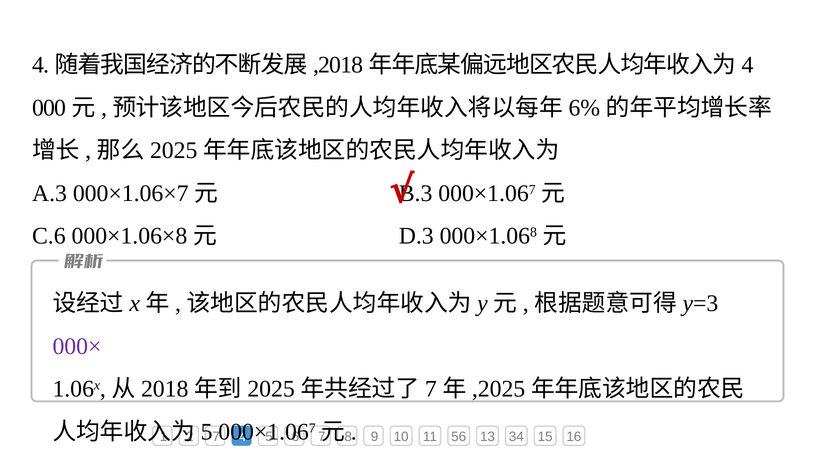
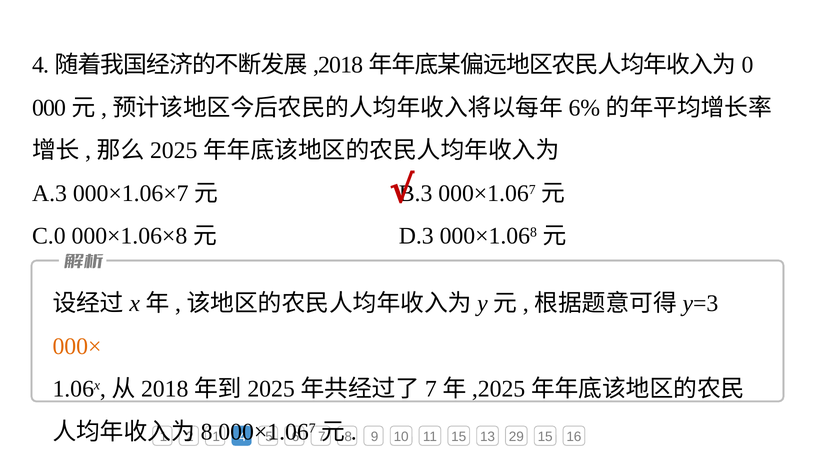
4 at (748, 65): 4 -> 0
C.6: C.6 -> C.0
000× colour: purple -> orange
5 at (207, 432): 5 -> 8
7 at (216, 437): 7 -> 1
11 56: 56 -> 15
34: 34 -> 29
